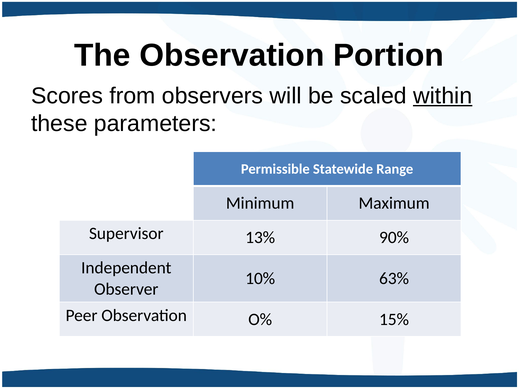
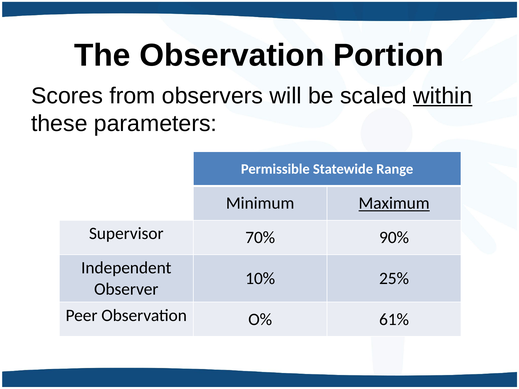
Maximum underline: none -> present
13%: 13% -> 70%
63%: 63% -> 25%
15%: 15% -> 61%
